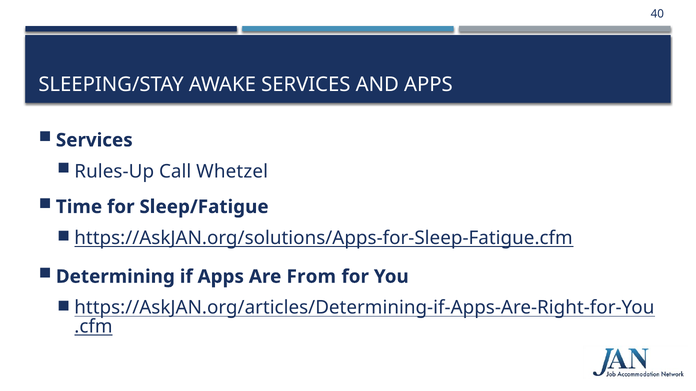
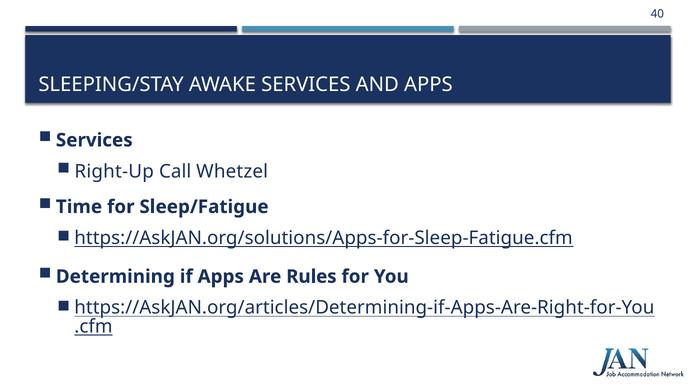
Rules-Up: Rules-Up -> Right-Up
From: From -> Rules
